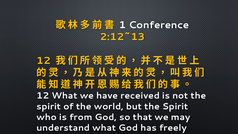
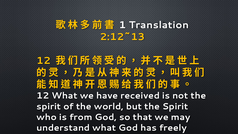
Conference: Conference -> Translation
